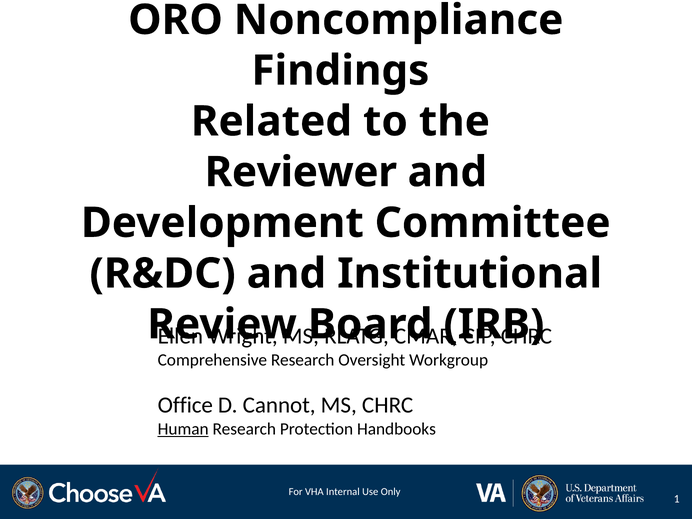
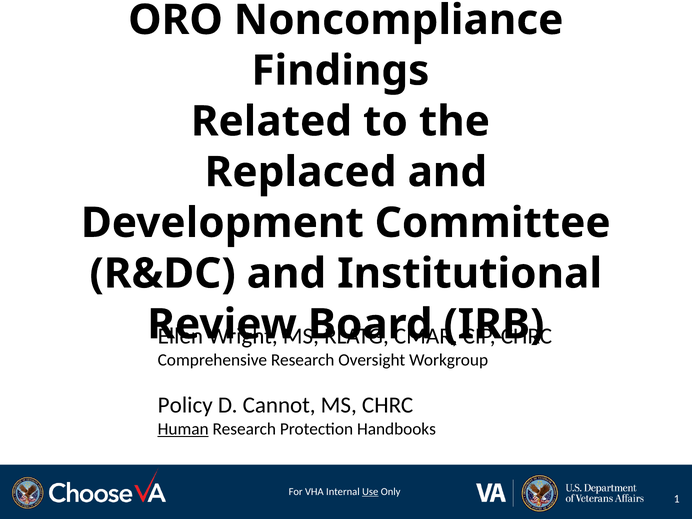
Reviewer: Reviewer -> Replaced
Office: Office -> Policy
Use underline: none -> present
